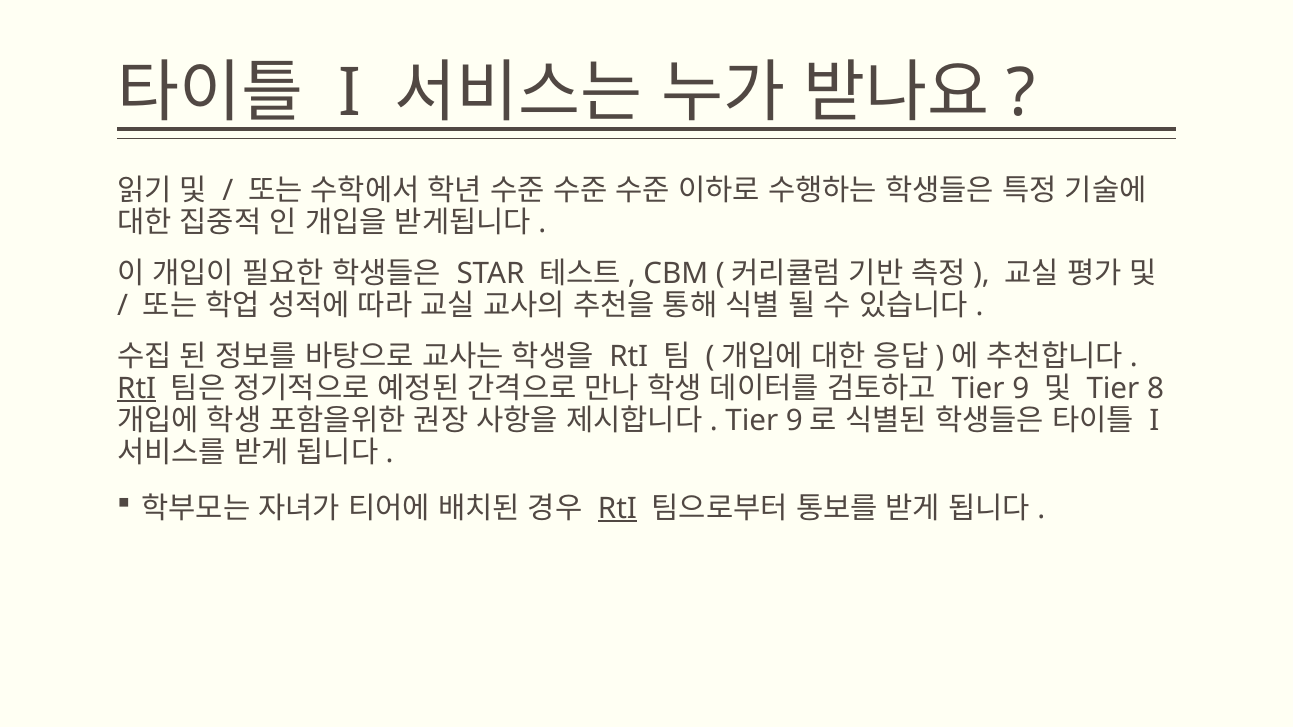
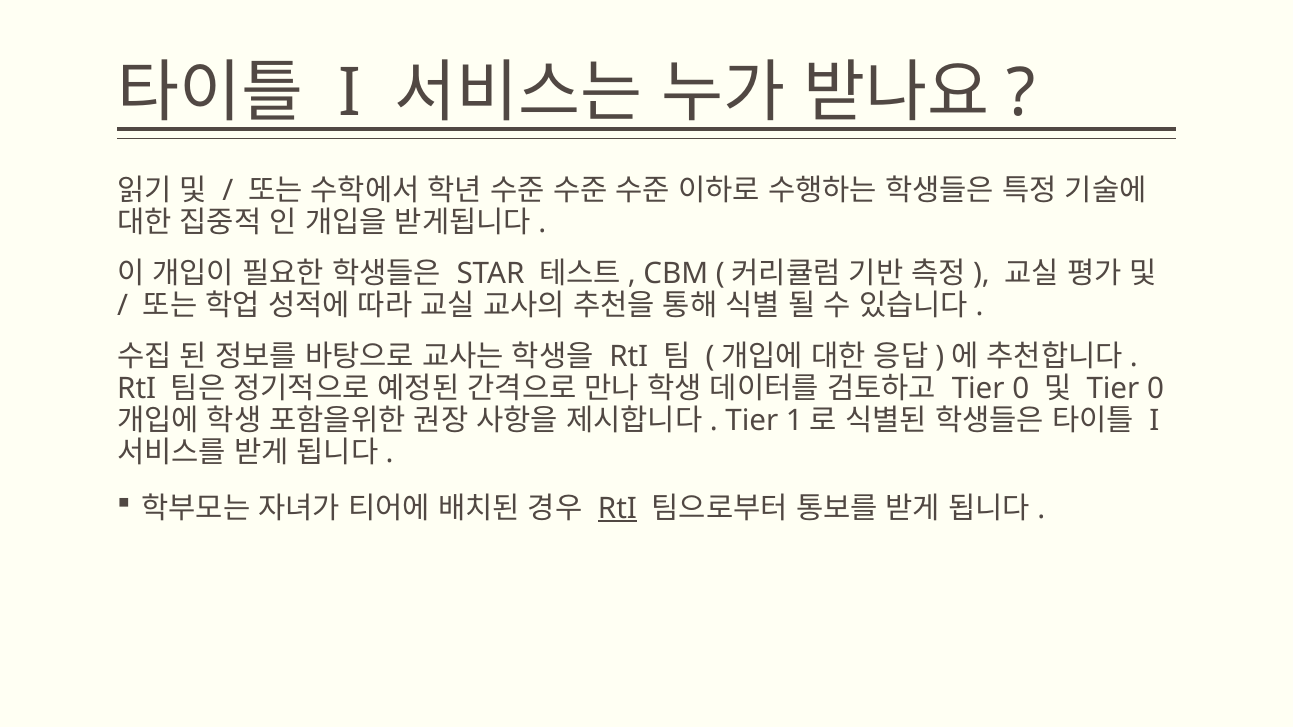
RtI at (137, 389) underline: present -> none
9 at (1021, 389): 9 -> 0
8 at (1156, 389): 8 -> 0
9 at (794, 420): 9 -> 1
